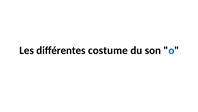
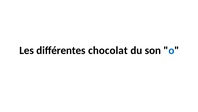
costume: costume -> chocolat
